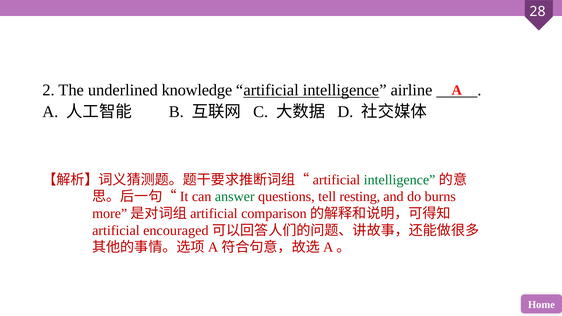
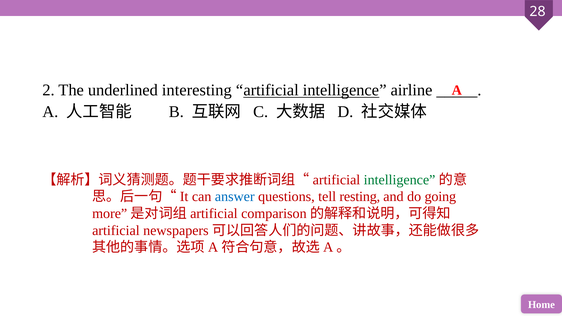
knowledge: knowledge -> interesting
answer colour: green -> blue
burns: burns -> going
encouraged: encouraged -> newspapers
